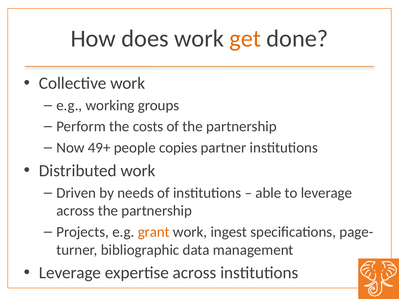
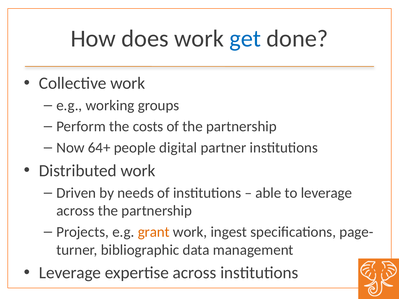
get colour: orange -> blue
49+: 49+ -> 64+
copies: copies -> digital
